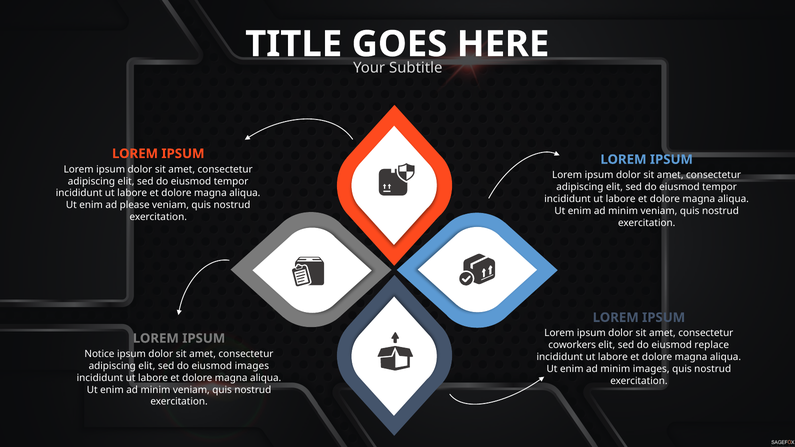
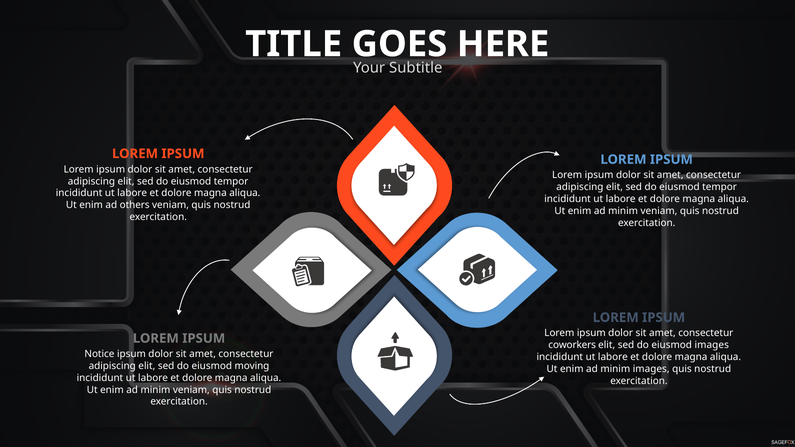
please: please -> others
eiusmod replace: replace -> images
eiusmod images: images -> moving
